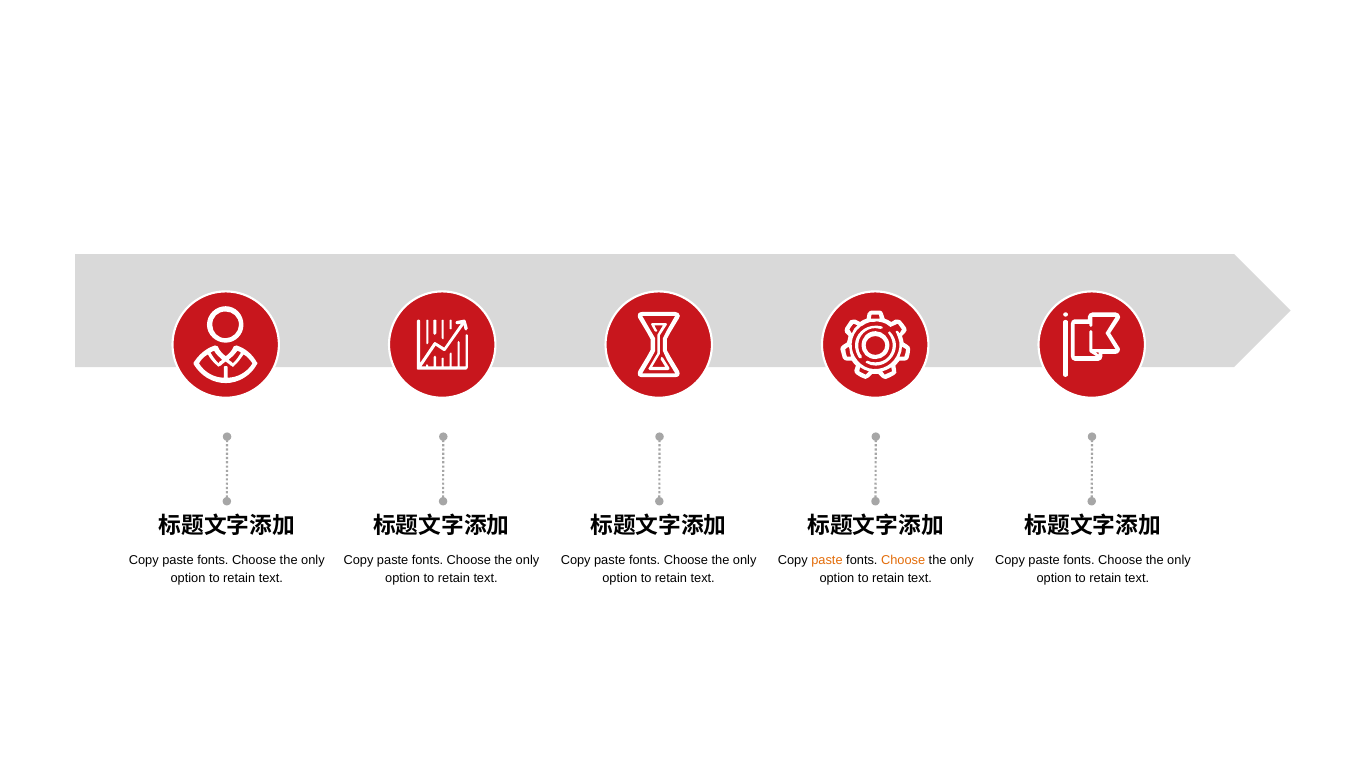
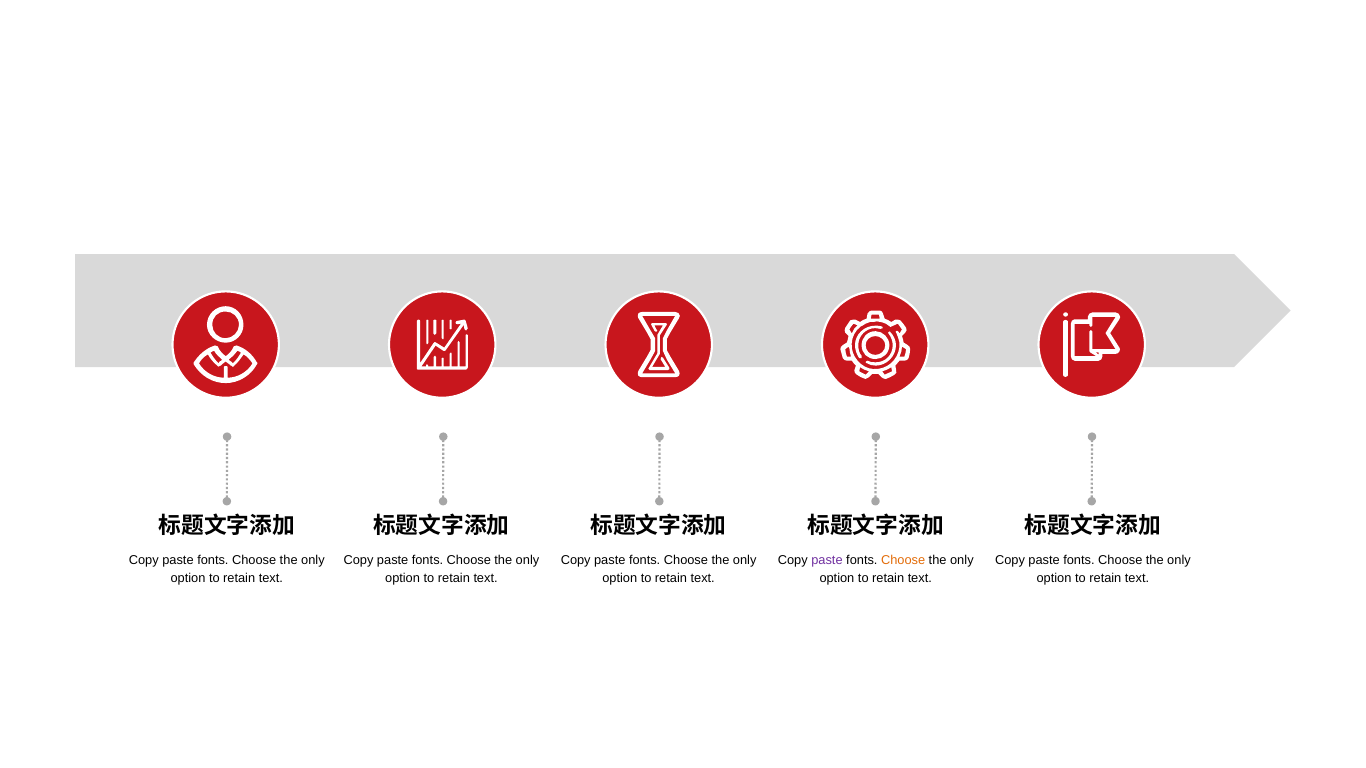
paste at (827, 560) colour: orange -> purple
